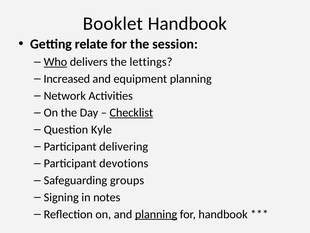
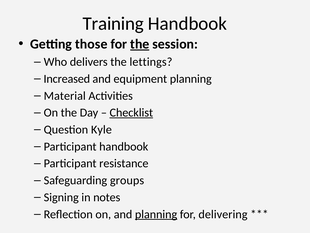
Booklet: Booklet -> Training
relate: relate -> those
the at (140, 44) underline: none -> present
Who underline: present -> none
Network: Network -> Material
Participant delivering: delivering -> handbook
devotions: devotions -> resistance
for handbook: handbook -> delivering
